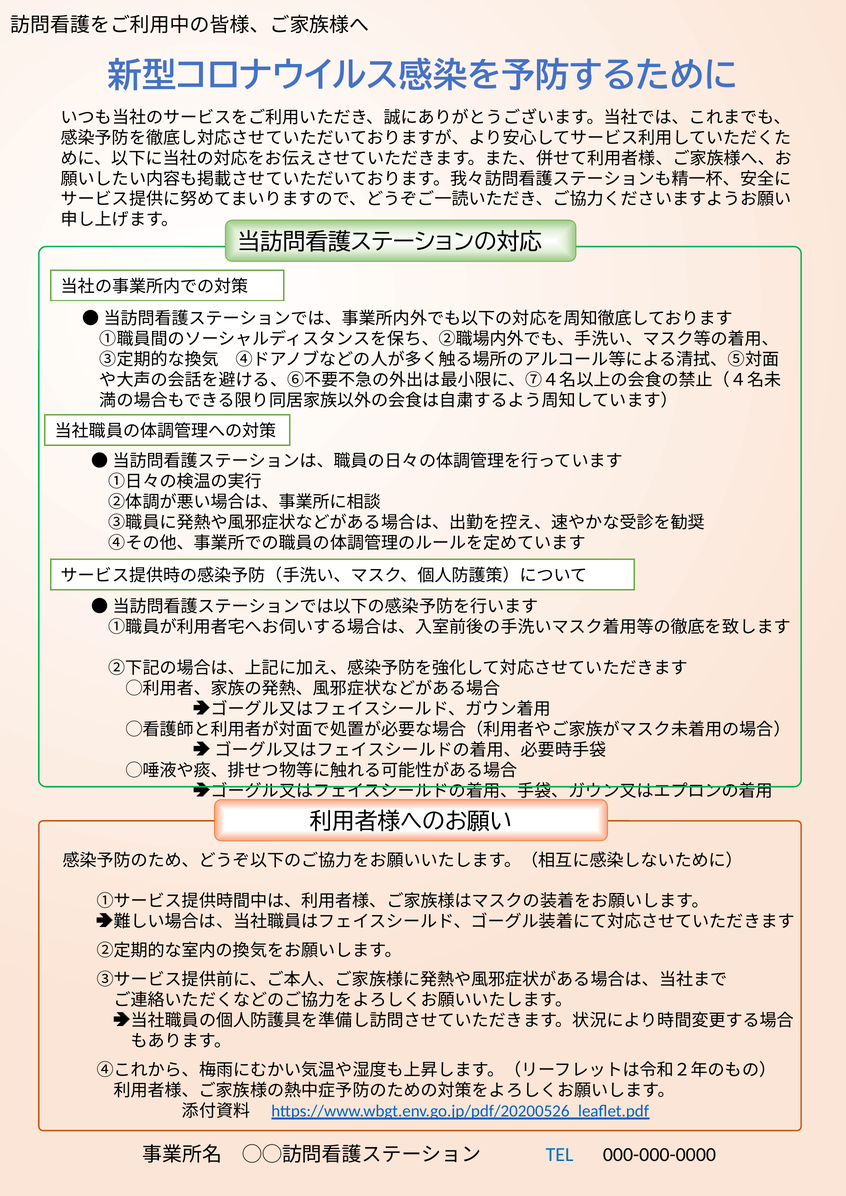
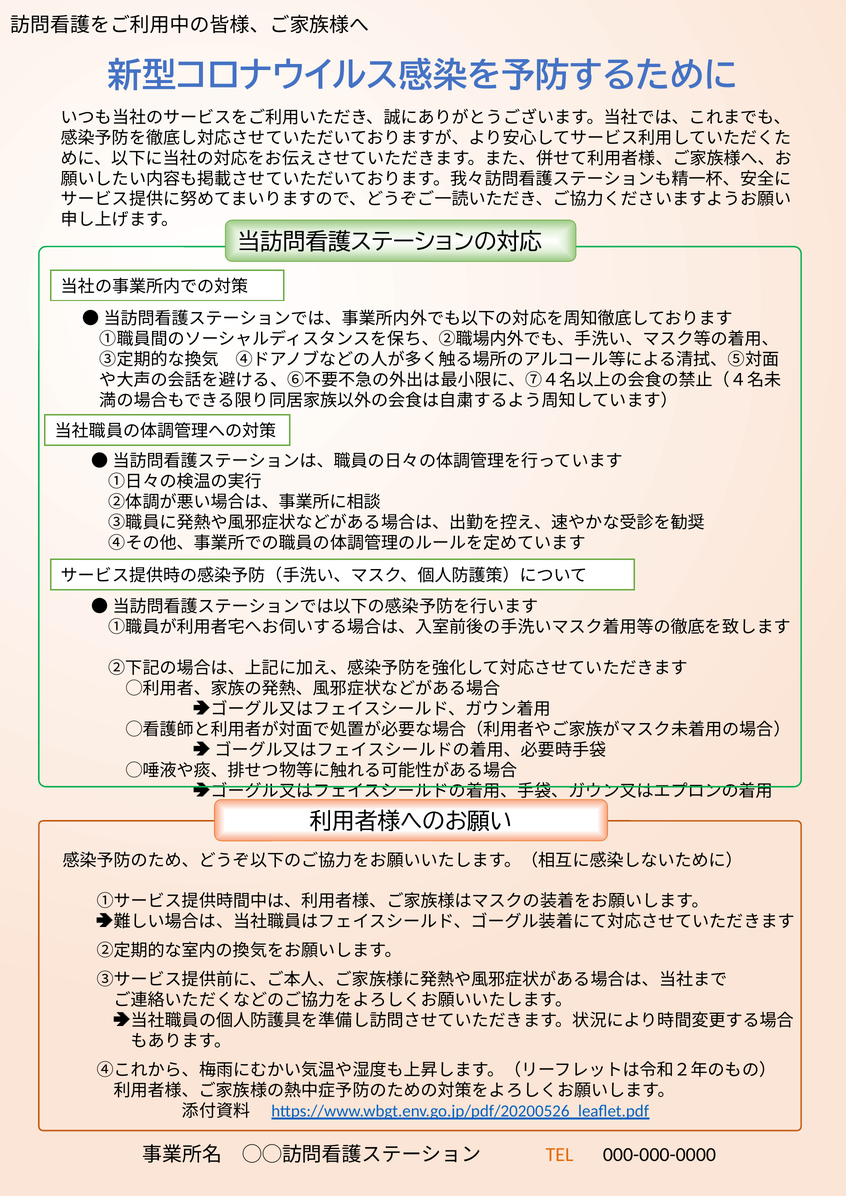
TEL colour: blue -> orange
